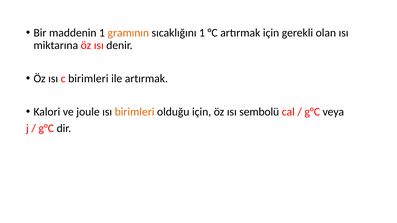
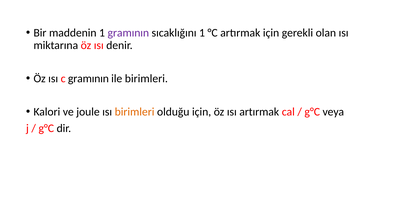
gramının at (128, 33) colour: orange -> purple
c birimleri: birimleri -> gramının
ile artırmak: artırmak -> birimleri
ısı sembolü: sembolü -> artırmak
